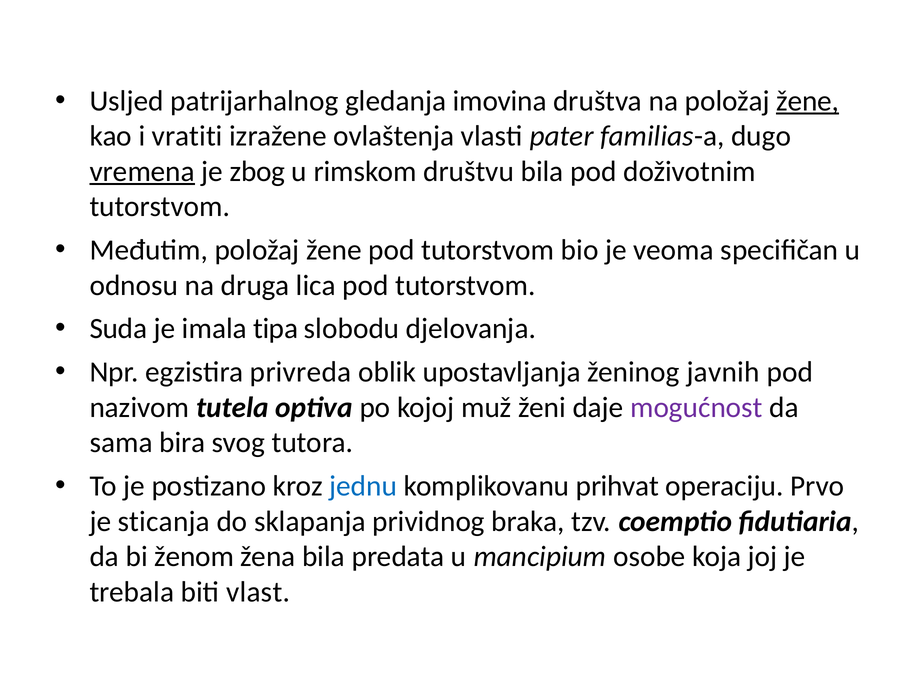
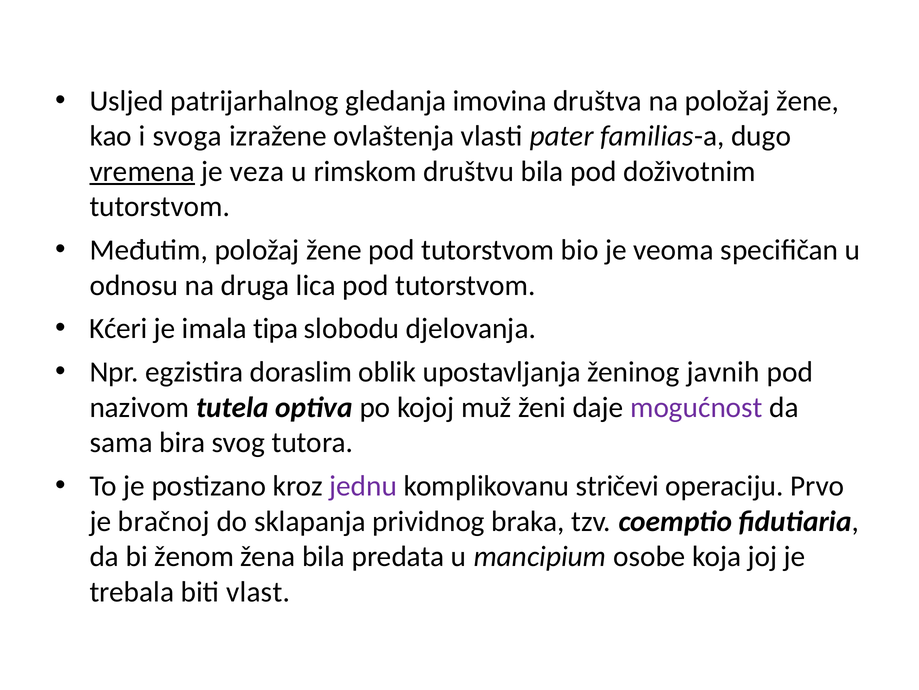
žene at (808, 101) underline: present -> none
vratiti: vratiti -> svoga
zbog: zbog -> veza
Suda: Suda -> Kćeri
privreda: privreda -> doraslim
jednu colour: blue -> purple
prihvat: prihvat -> stričevi
sticanja: sticanja -> bračnoj
